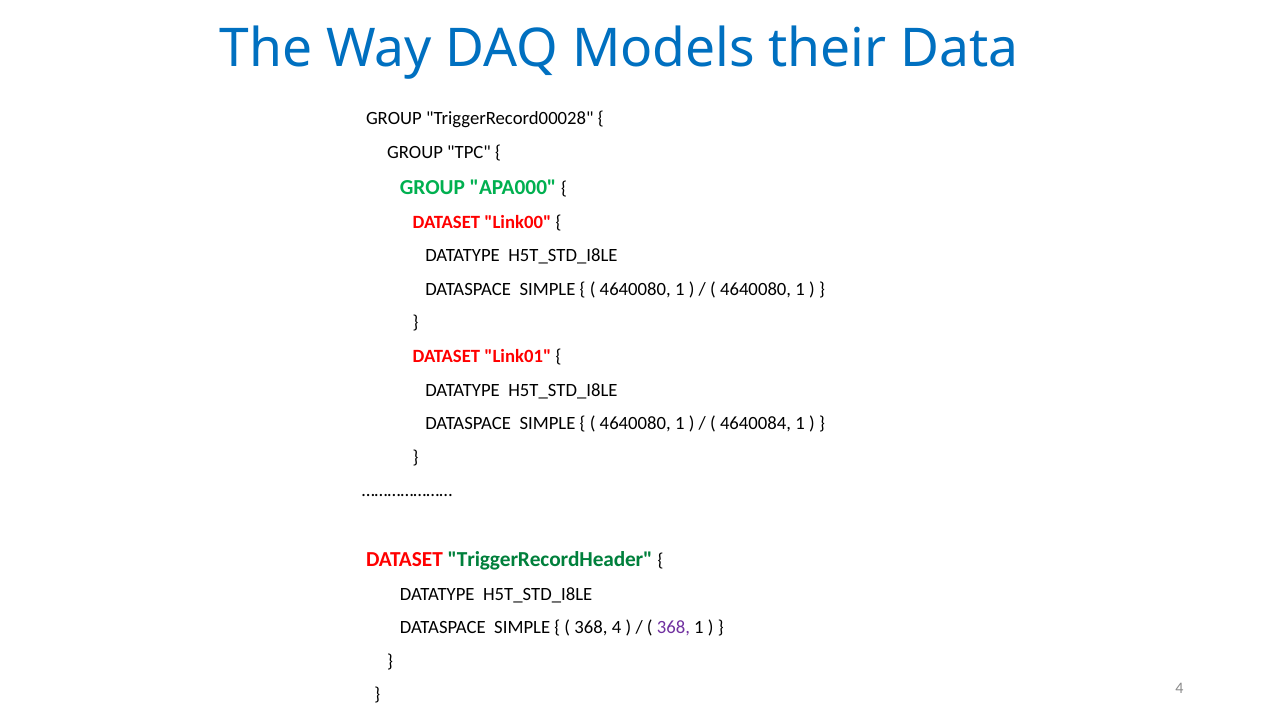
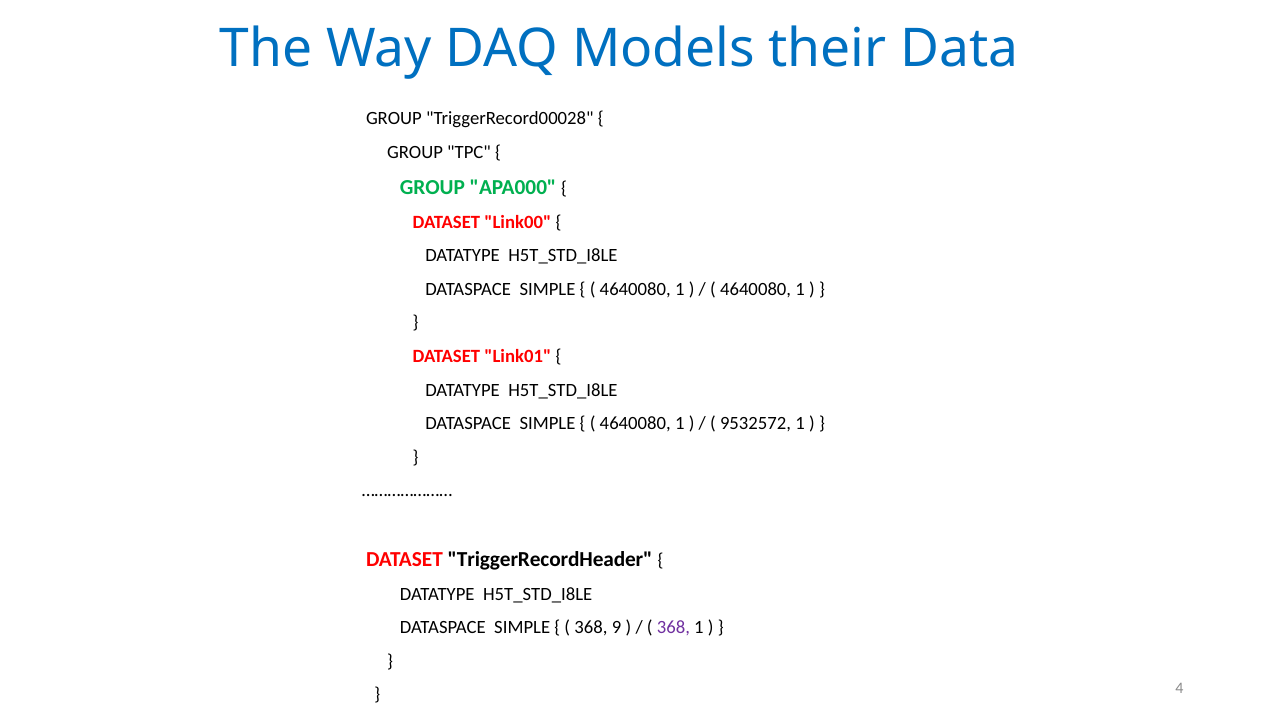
4640084: 4640084 -> 9532572
TriggerRecordHeader colour: green -> black
368 4: 4 -> 9
